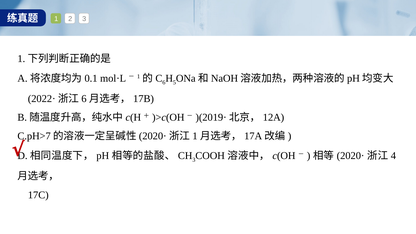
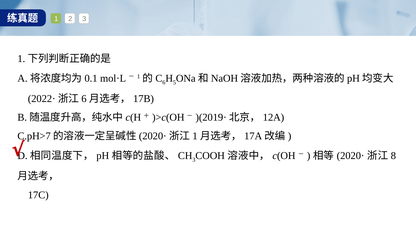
4: 4 -> 8
